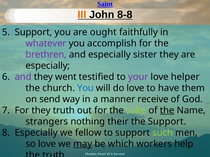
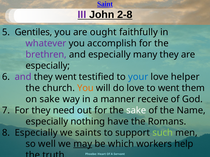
III colour: orange -> purple
8-8: 8-8 -> 2-8
5 Support: Support -> Gentiles
sister: sister -> many
your colour: purple -> blue
You at (85, 88) colour: blue -> orange
to have: have -> went
on send: send -> sake
they truth: truth -> need
sake at (136, 111) colour: light green -> white
the at (167, 111) underline: present -> none
strangers at (47, 122): strangers -> especially
their: their -> have
the Support: Support -> Romans
fellow: fellow -> saints
so love: love -> well
